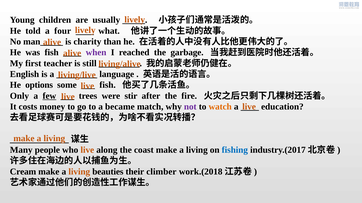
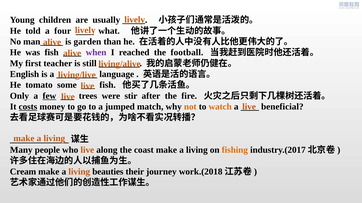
charity: charity -> garden
garbage: garbage -> football
options: options -> tomato
costs underline: none -> present
became: became -> jumped
not colour: purple -> orange
education: education -> beneficial
fishing colour: blue -> orange
climber: climber -> journey
